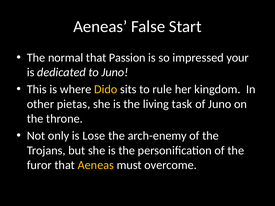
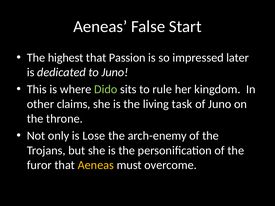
normal: normal -> highest
your: your -> later
Dido colour: yellow -> light green
pietas: pietas -> claims
